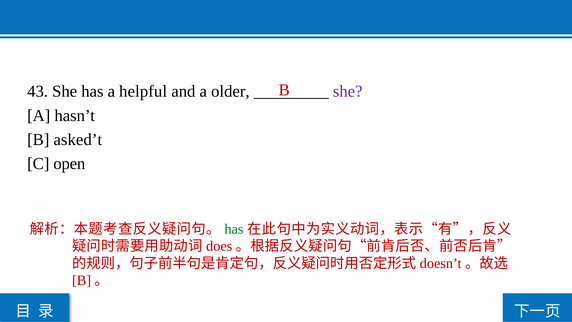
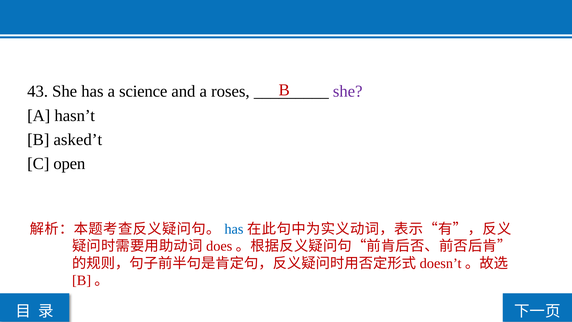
helpful: helpful -> science
older: older -> roses
has at (234, 229) colour: green -> blue
